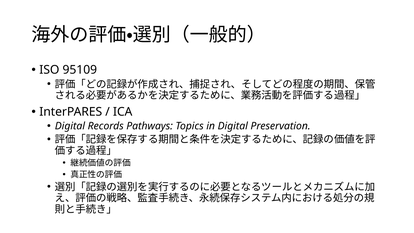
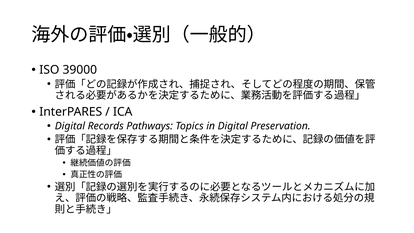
95109: 95109 -> 39000
